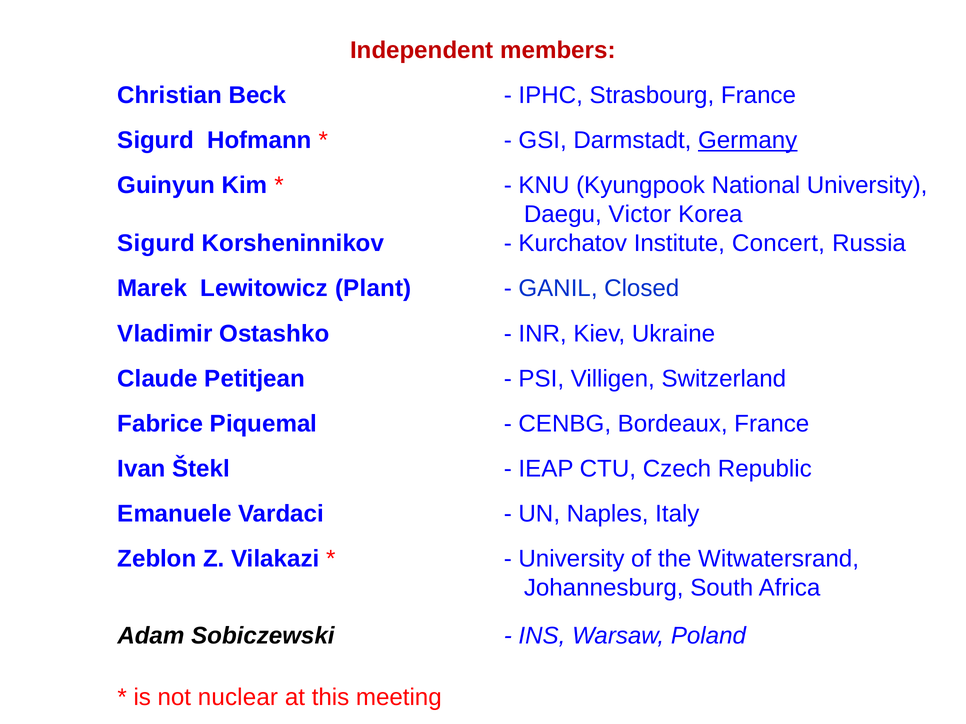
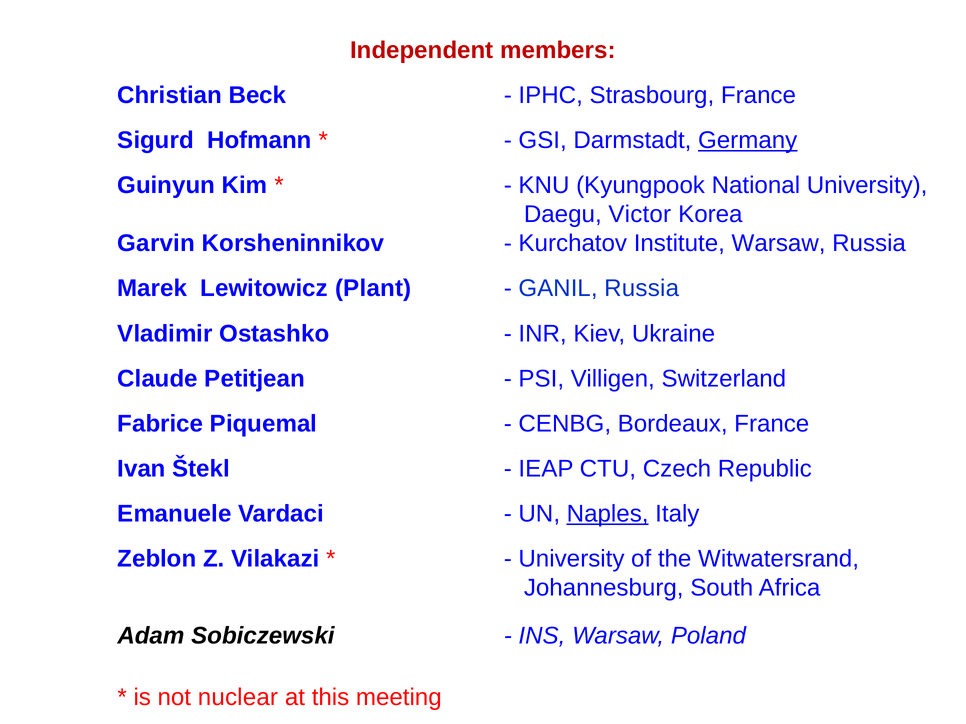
Sigurd at (156, 244): Sigurd -> Garvin
Institute Concert: Concert -> Warsaw
GANIL Closed: Closed -> Russia
Naples underline: none -> present
